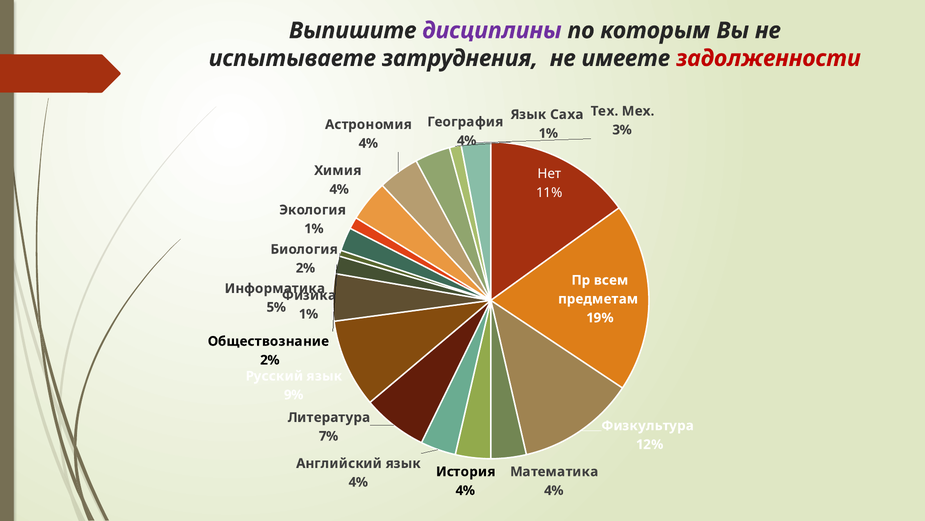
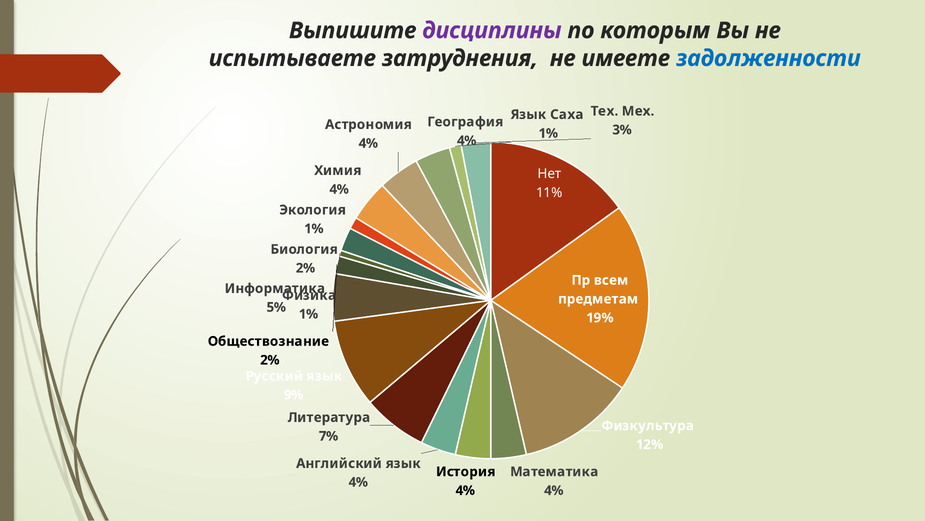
задолженности colour: red -> blue
